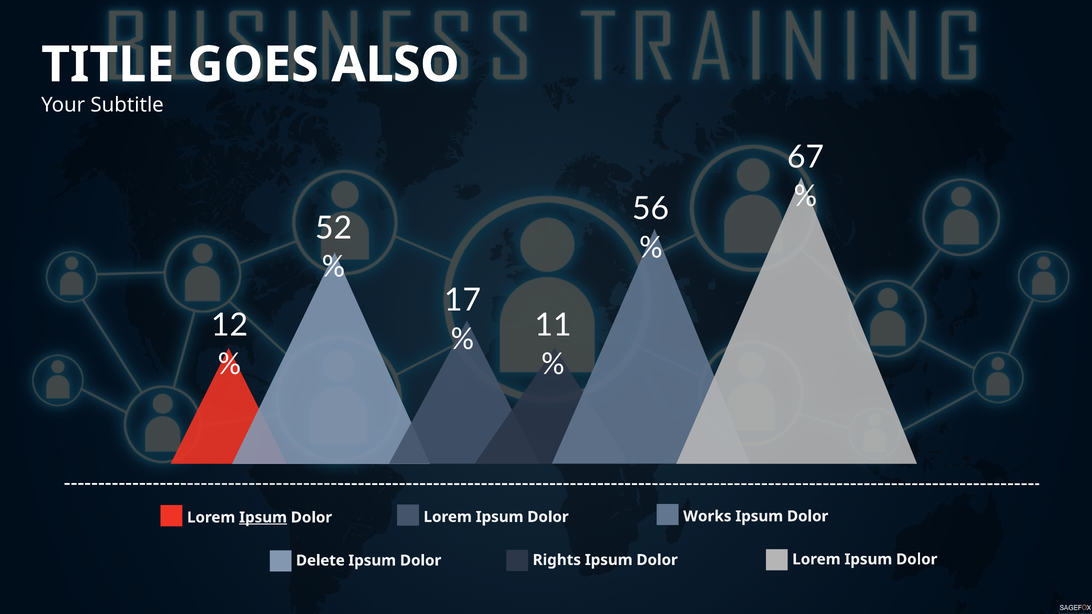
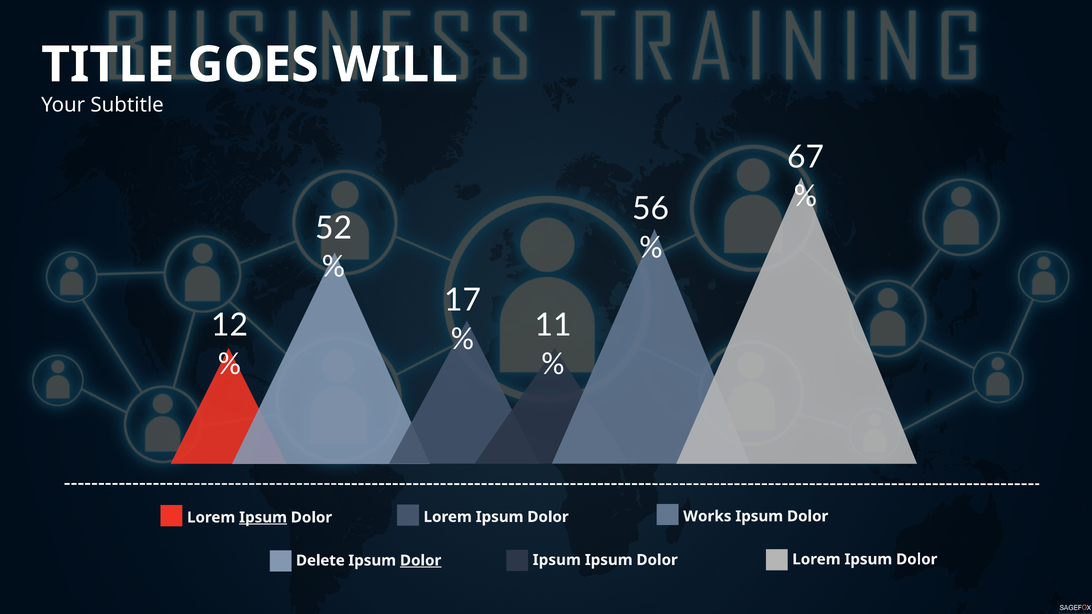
ALSO: ALSO -> WILL
Rights at (557, 560): Rights -> Ipsum
Dolor at (421, 561) underline: none -> present
